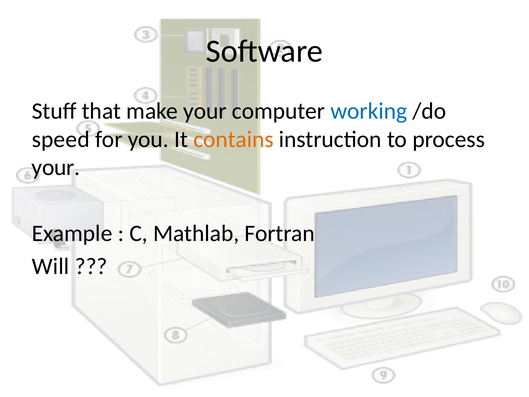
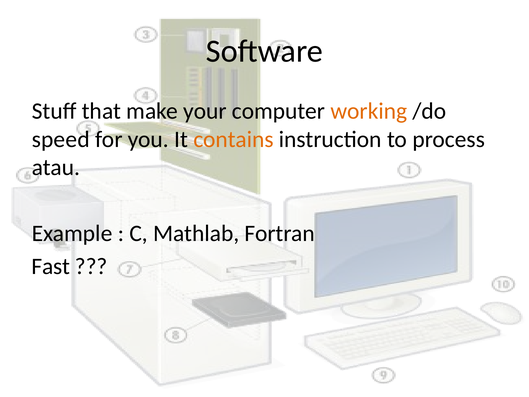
working colour: blue -> orange
your at (56, 167): your -> atau
Will: Will -> Fast
